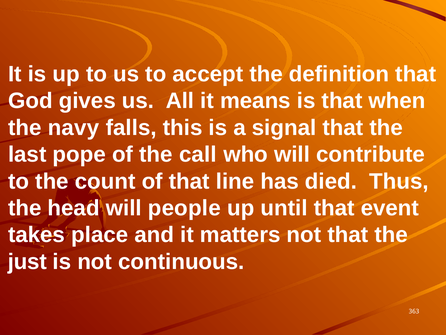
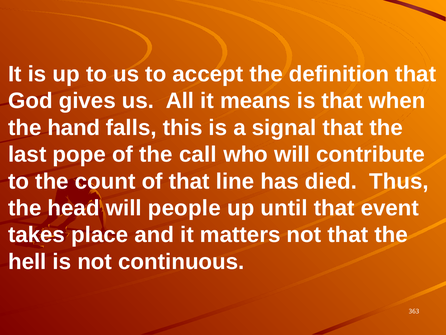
navy: navy -> hand
just: just -> hell
